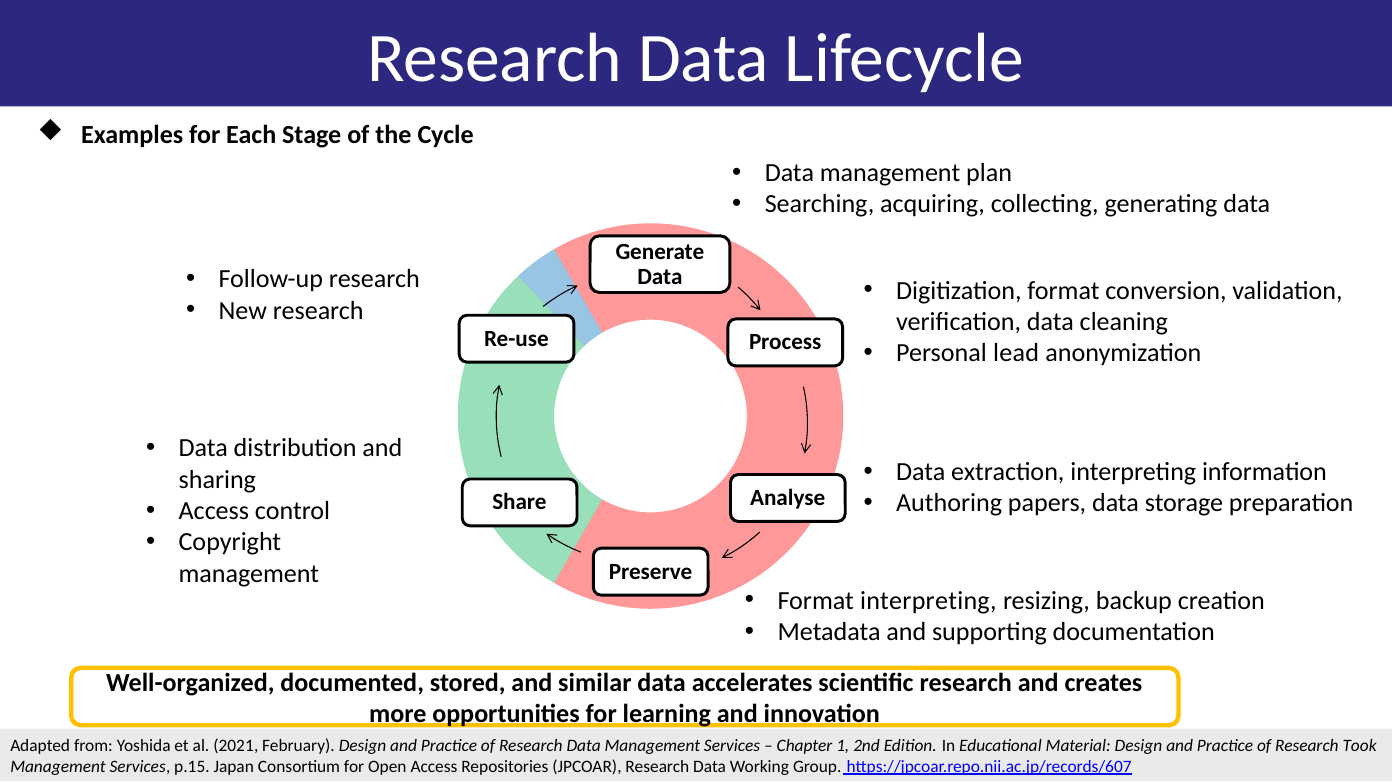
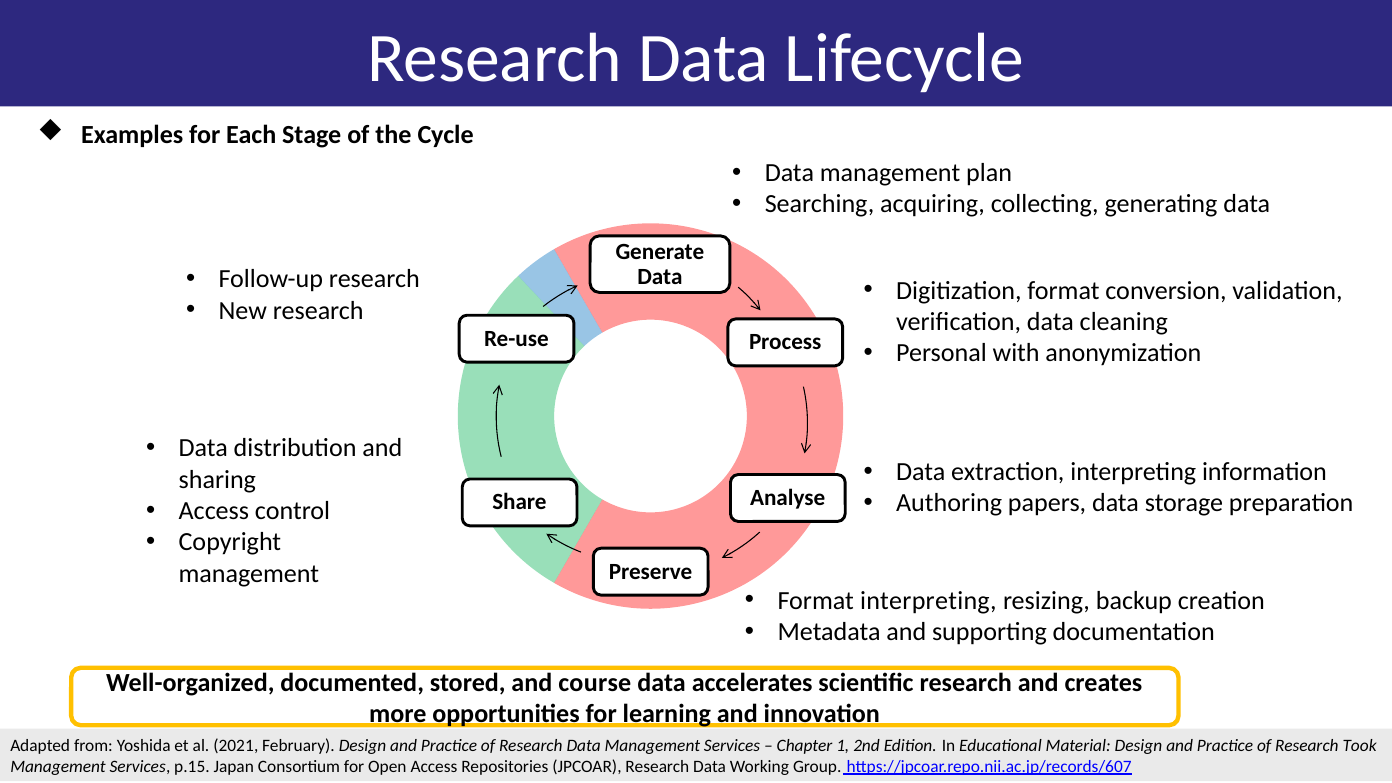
lead: lead -> with
similar: similar -> course
